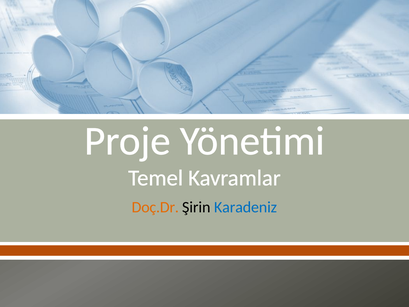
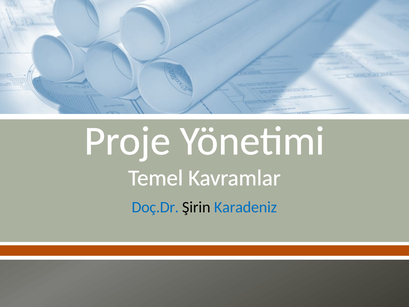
Doç.Dr colour: orange -> blue
